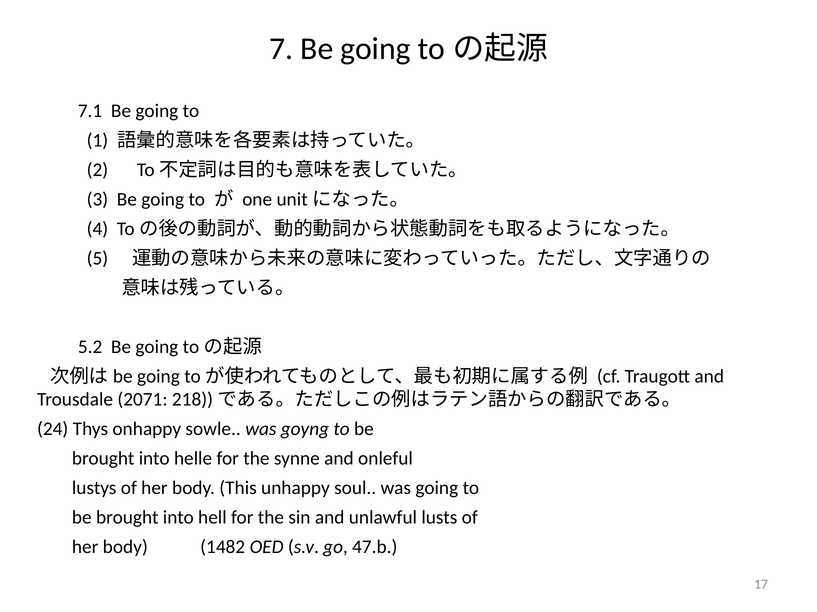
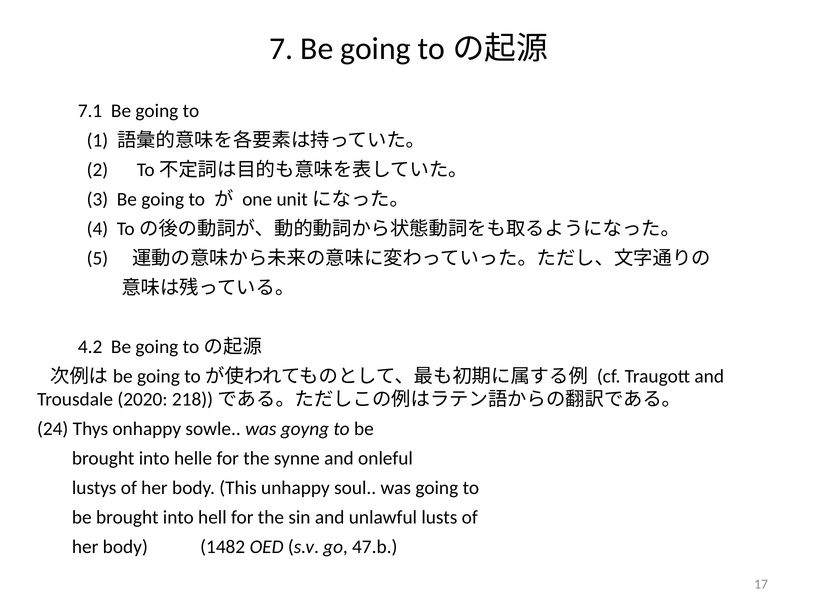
5.2: 5.2 -> 4.2
2071: 2071 -> 2020
